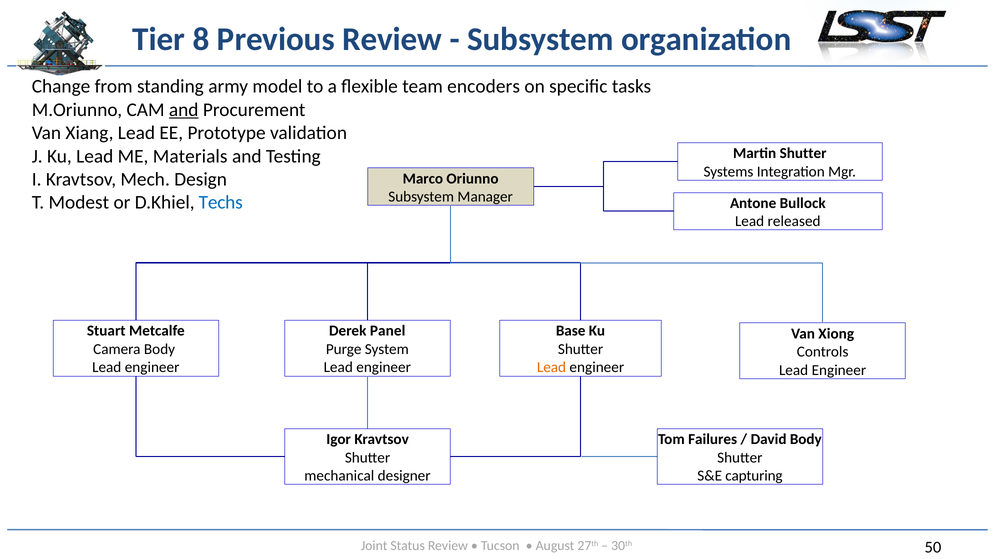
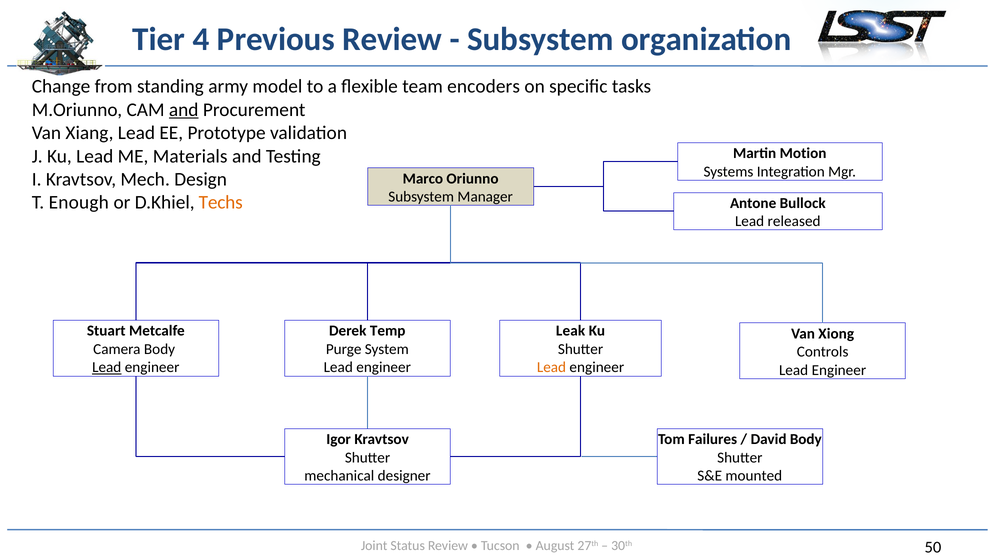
8: 8 -> 4
Martin Shutter: Shutter -> Motion
Modest: Modest -> Enough
Techs colour: blue -> orange
Panel: Panel -> Temp
Base: Base -> Leak
Lead at (107, 367) underline: none -> present
capturing: capturing -> mounted
